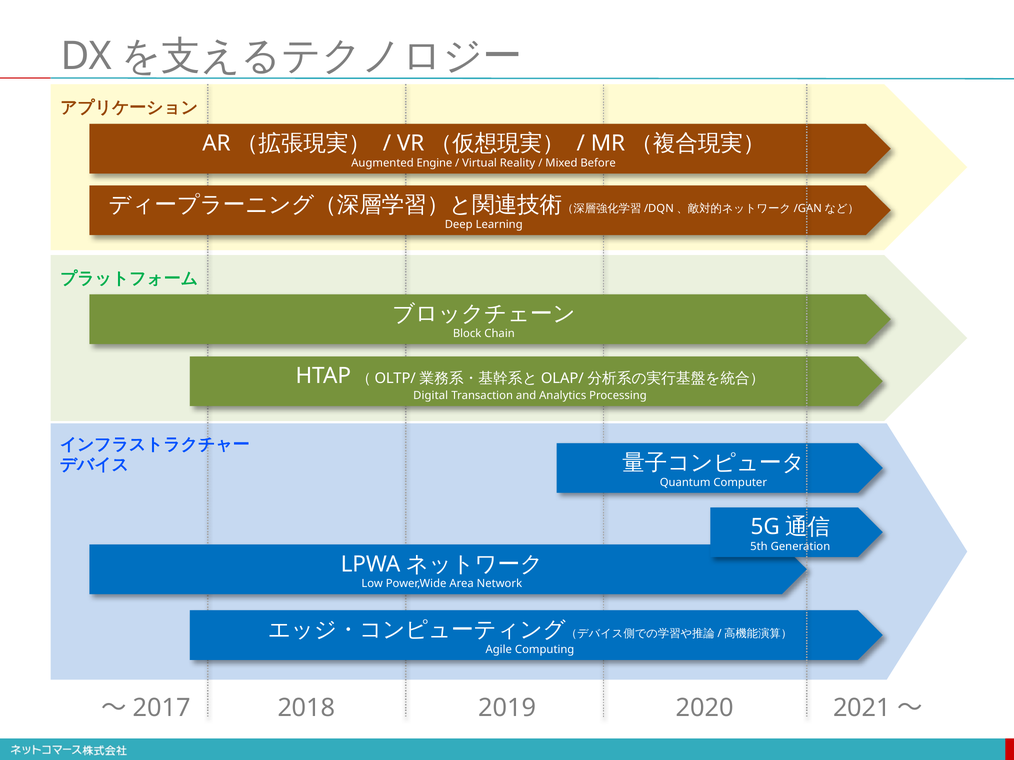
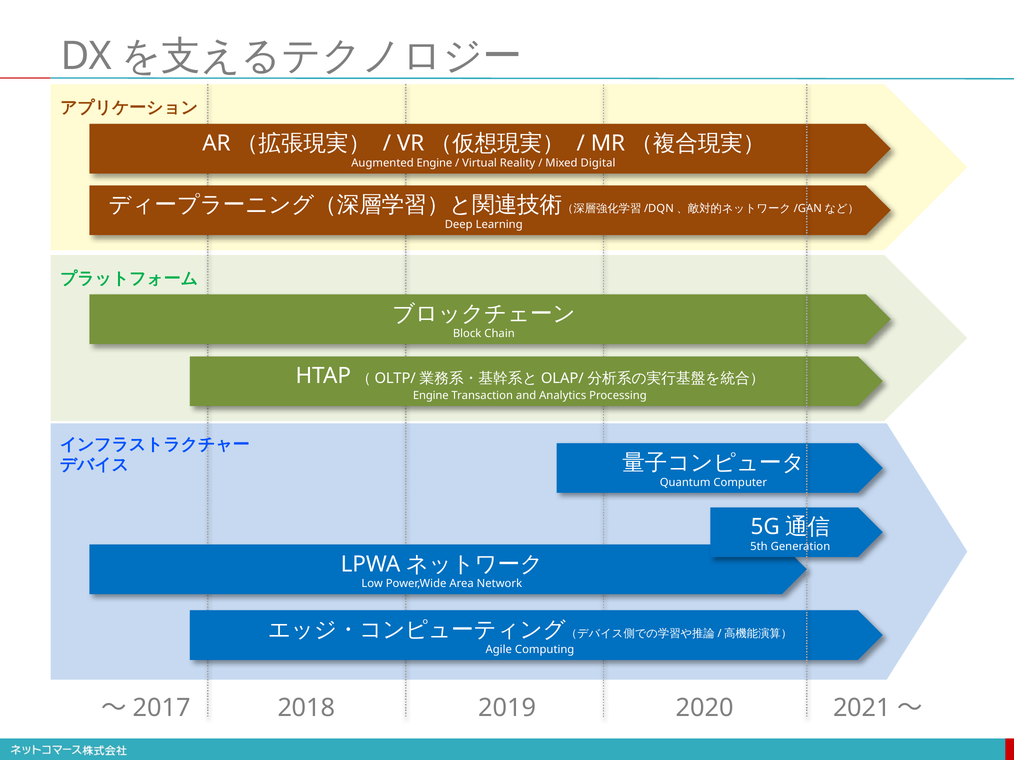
Before: Before -> Digital
Digital at (431, 396): Digital -> Engine
